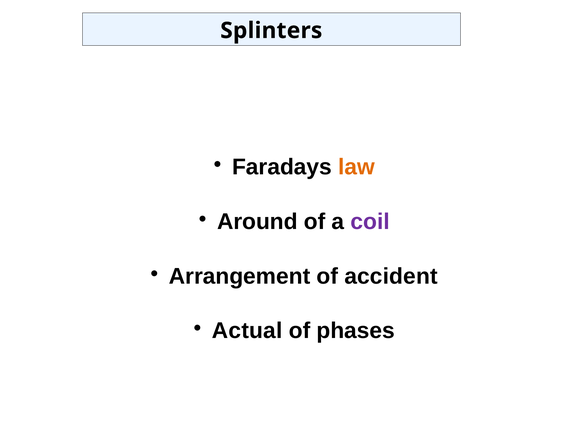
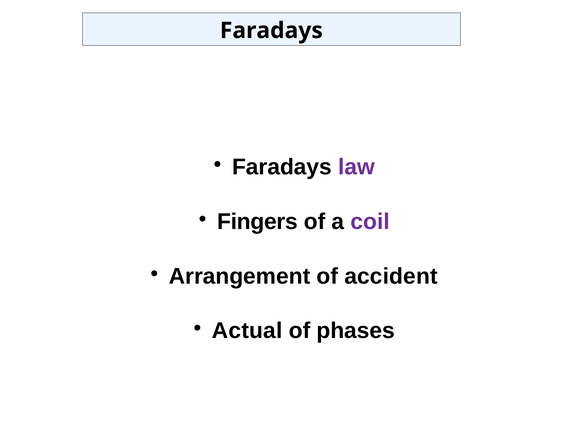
Splinters at (271, 31): Splinters -> Faradays
law colour: orange -> purple
Around: Around -> Fingers
